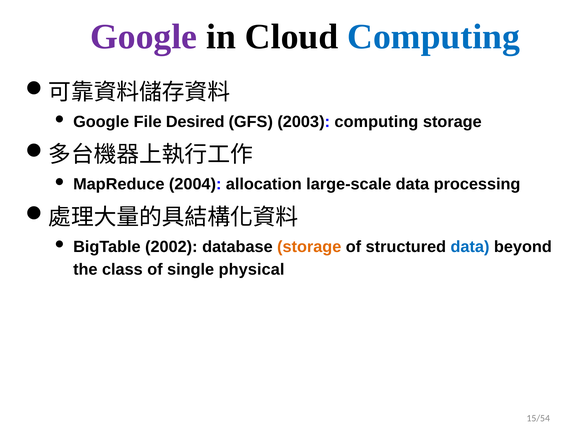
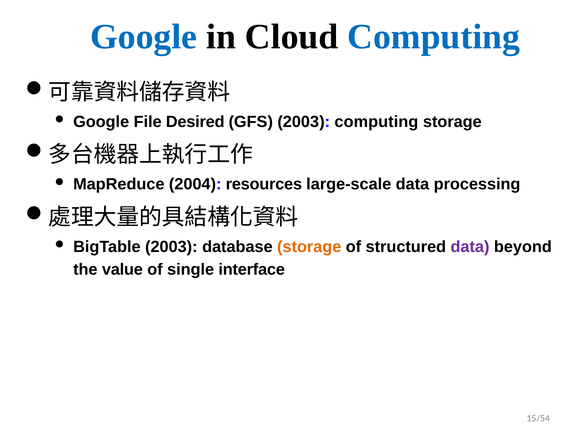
Google at (144, 37) colour: purple -> blue
allocation: allocation -> resources
BigTable 2002: 2002 -> 2003
data at (470, 247) colour: blue -> purple
class: class -> value
physical: physical -> interface
